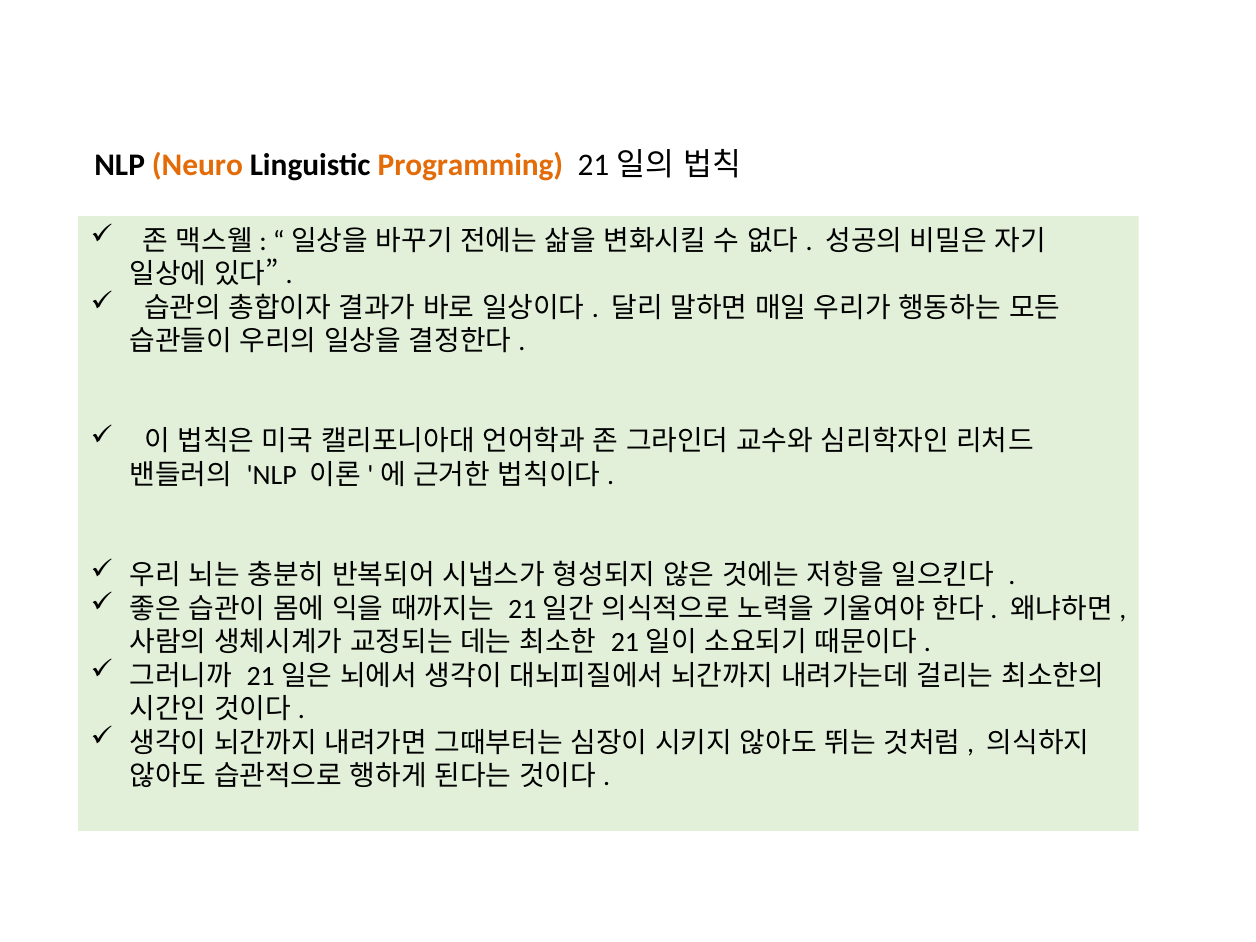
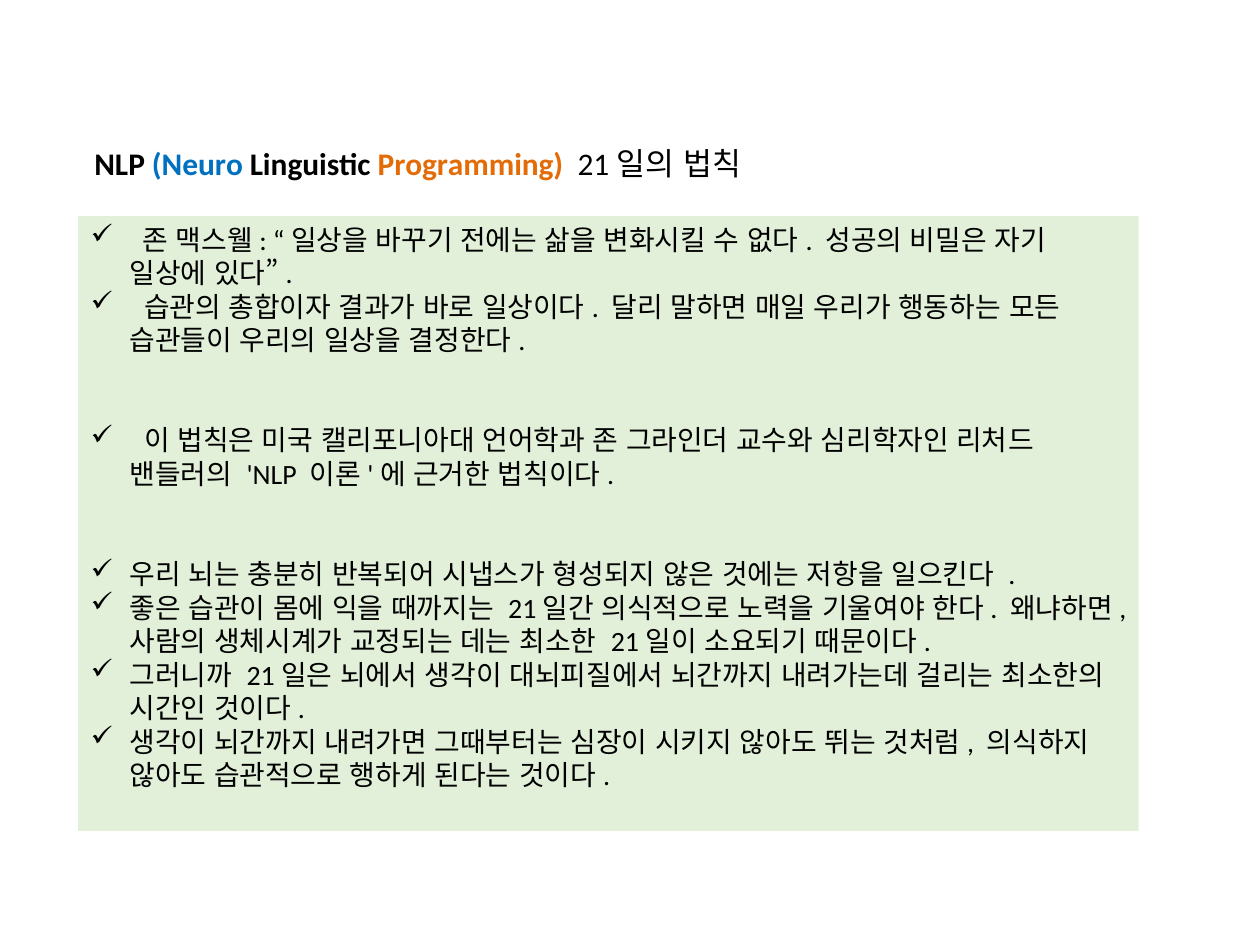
Neuro colour: orange -> blue
